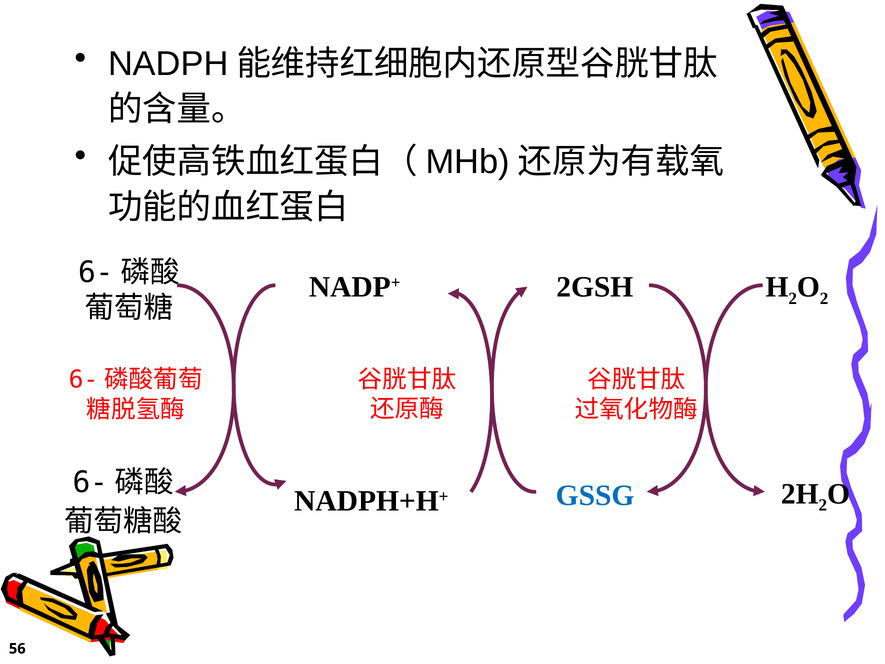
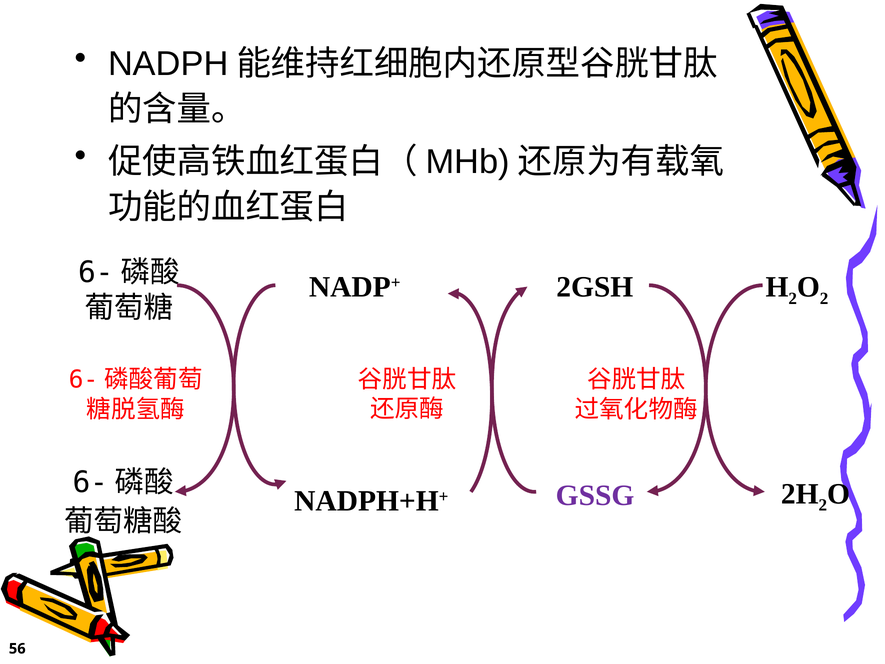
GSSG colour: blue -> purple
